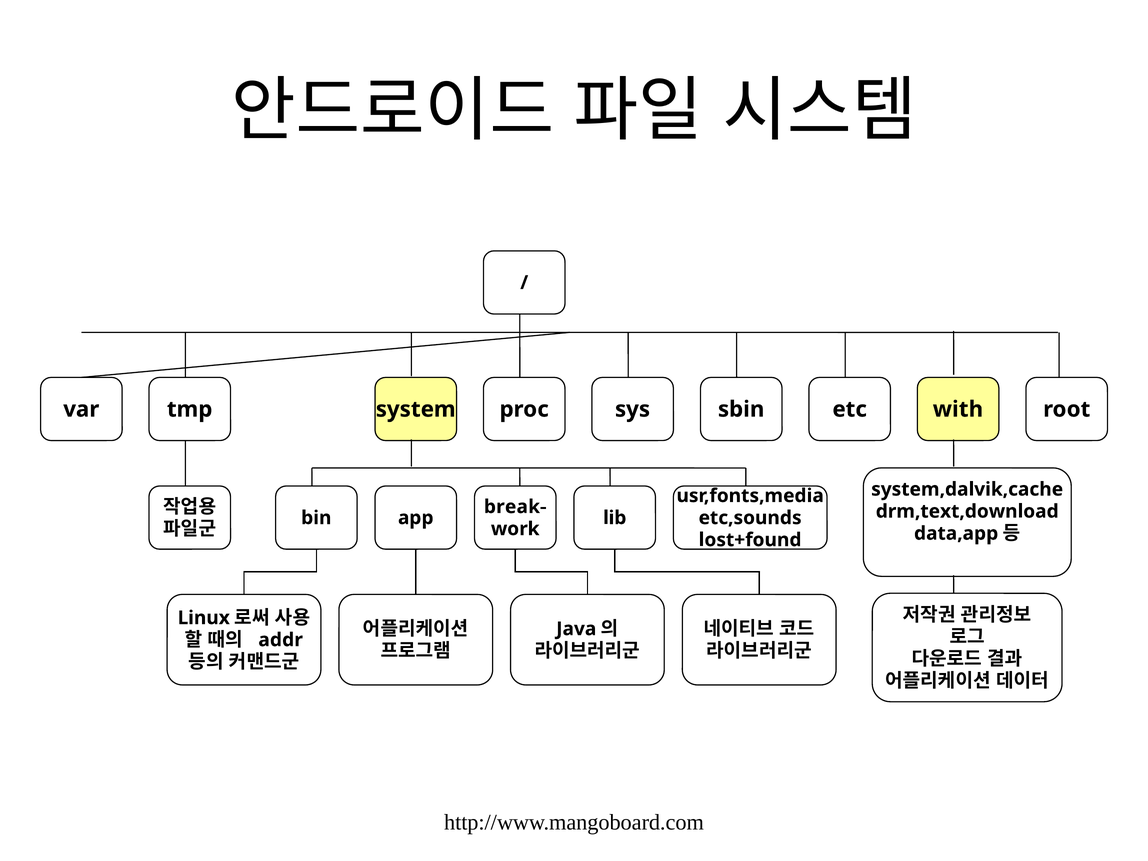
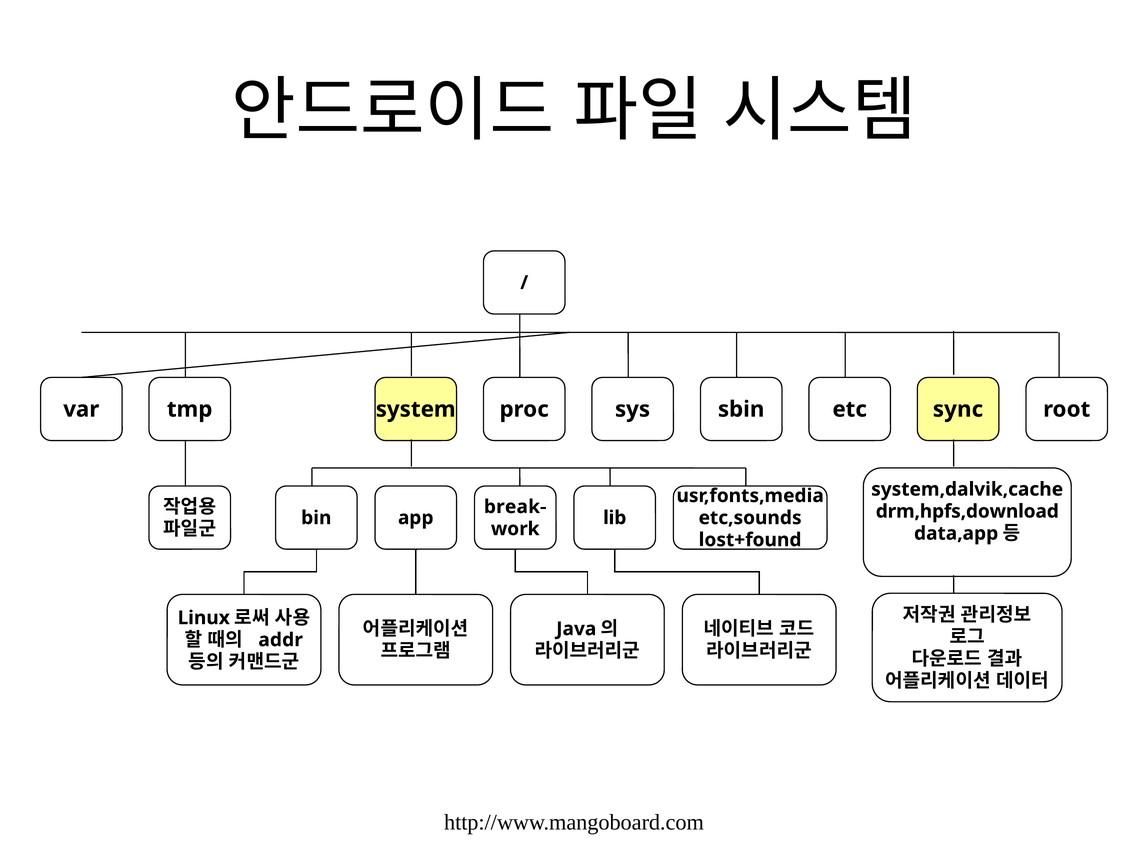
with: with -> sync
drm,text,download: drm,text,download -> drm,hpfs,download
